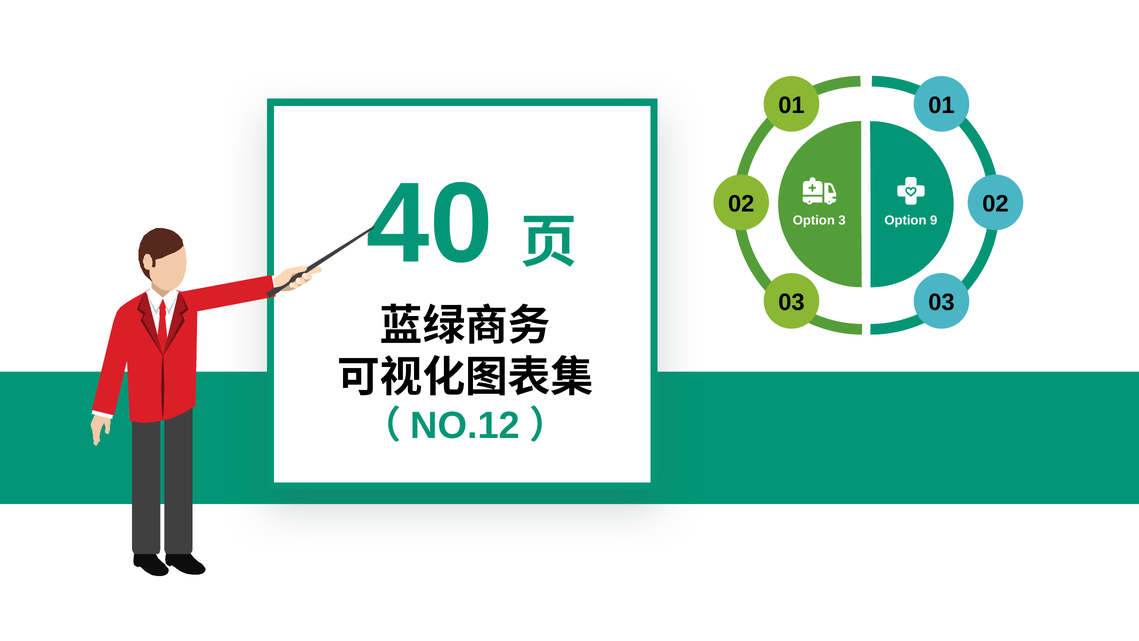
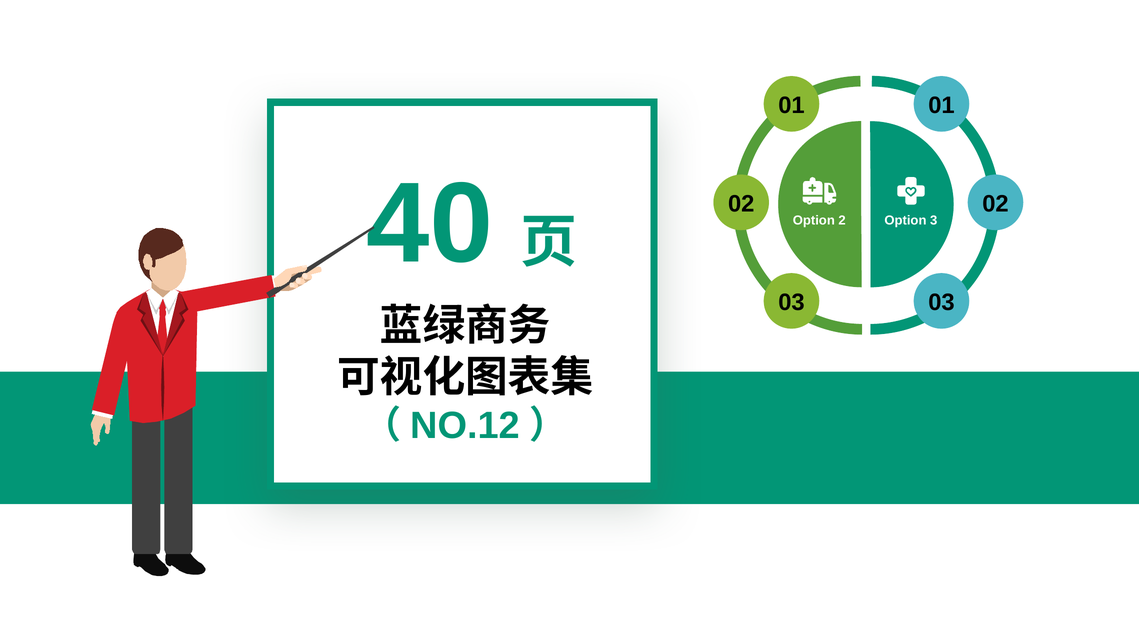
3: 3 -> 2
9: 9 -> 3
